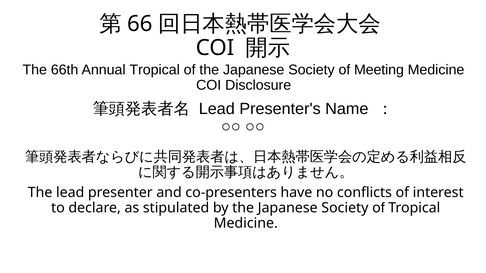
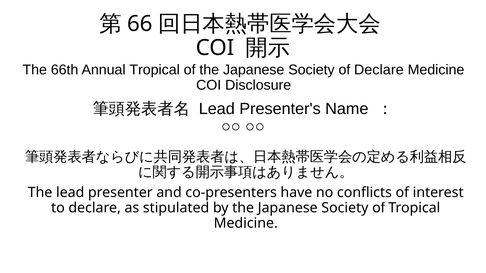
of Meeting: Meeting -> Declare
